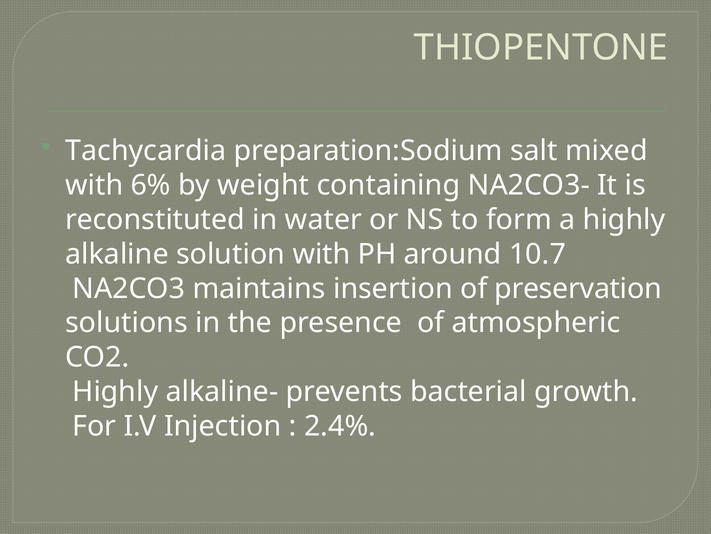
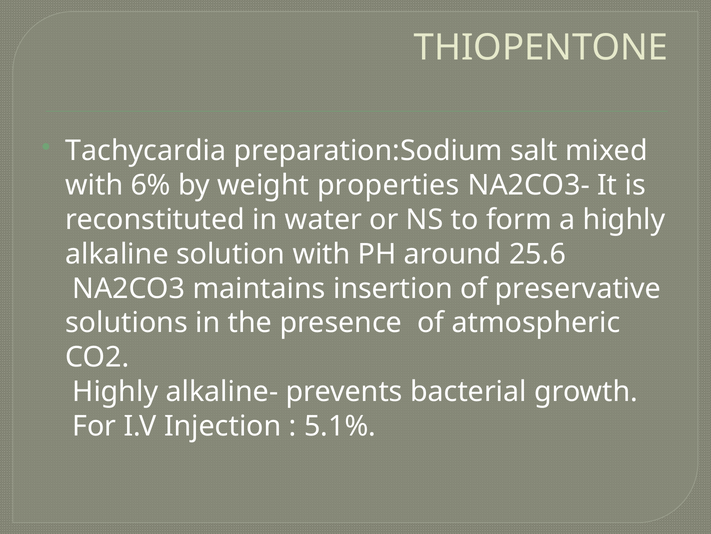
containing: containing -> properties
10.7: 10.7 -> 25.6
preservation: preservation -> preservative
2.4%: 2.4% -> 5.1%
